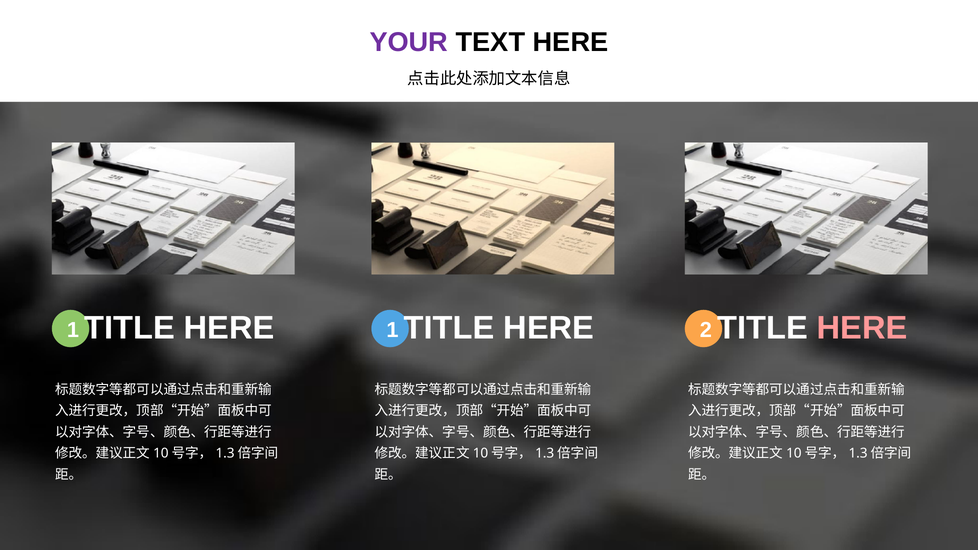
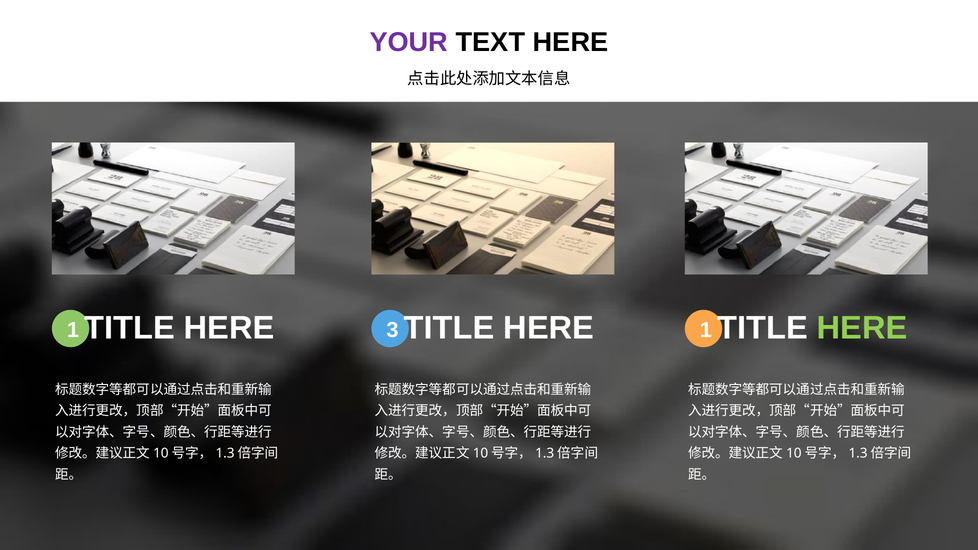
HERE 1: 1 -> 3
HERE 2: 2 -> 1
HERE at (862, 328) colour: pink -> light green
